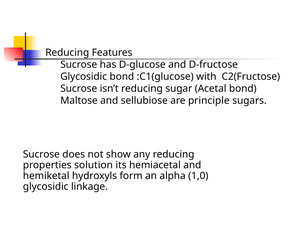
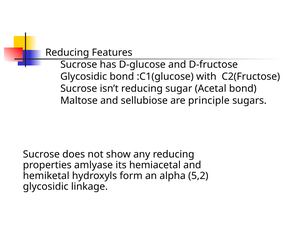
solution: solution -> amlyase
1,0: 1,0 -> 5,2
